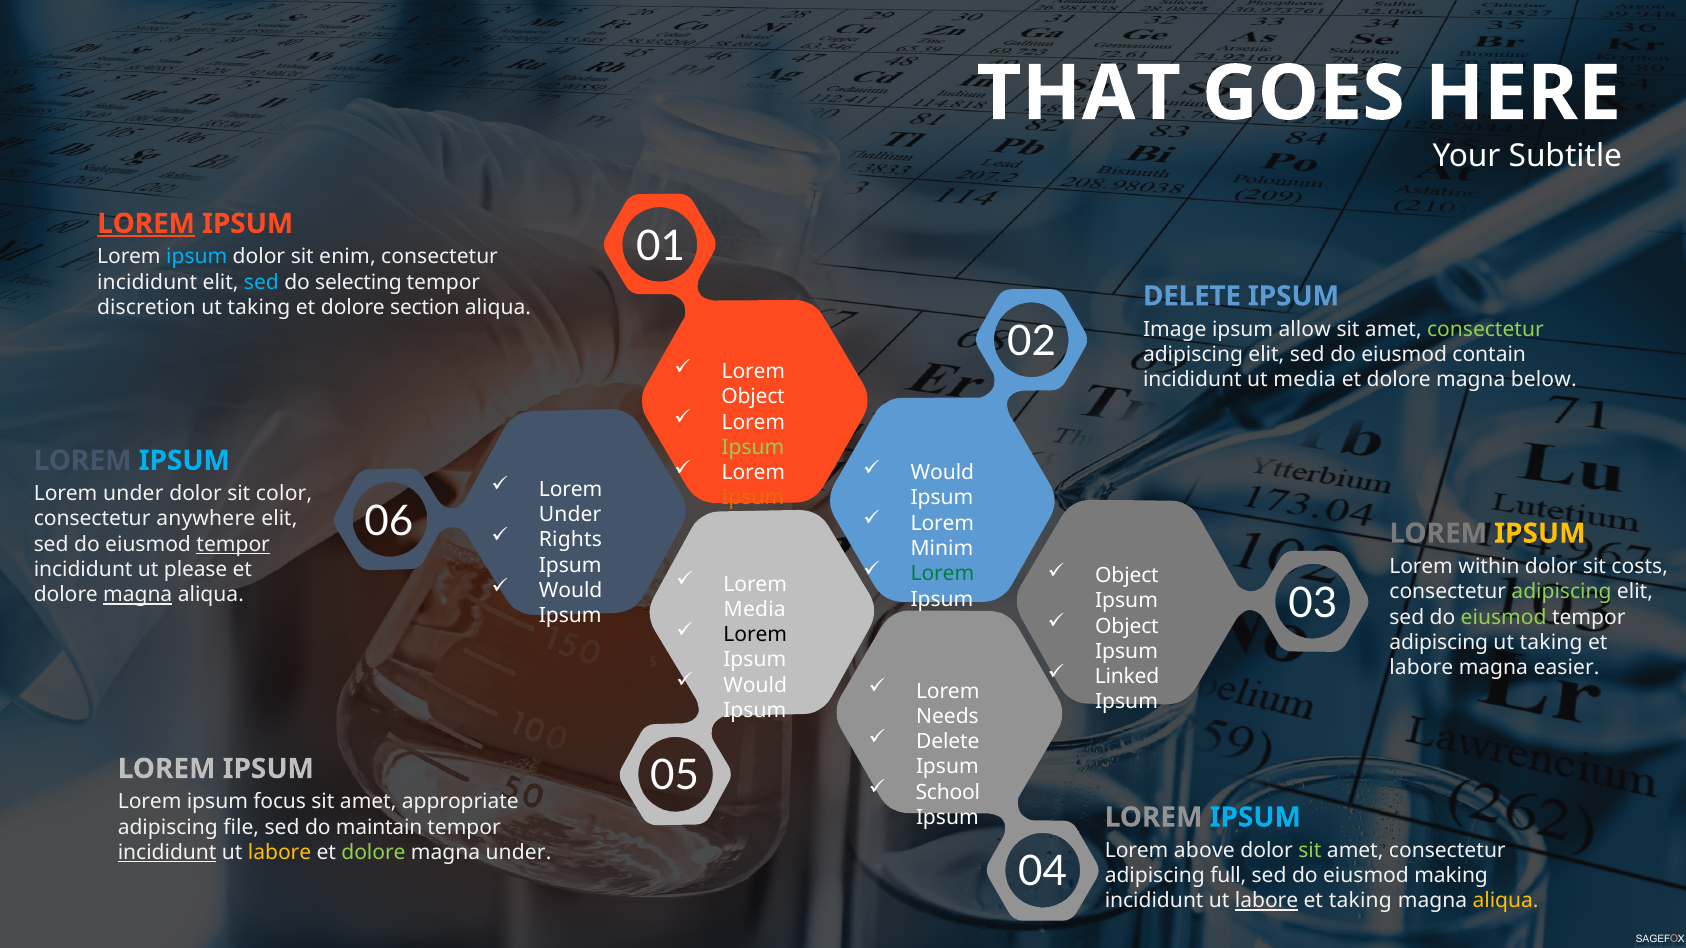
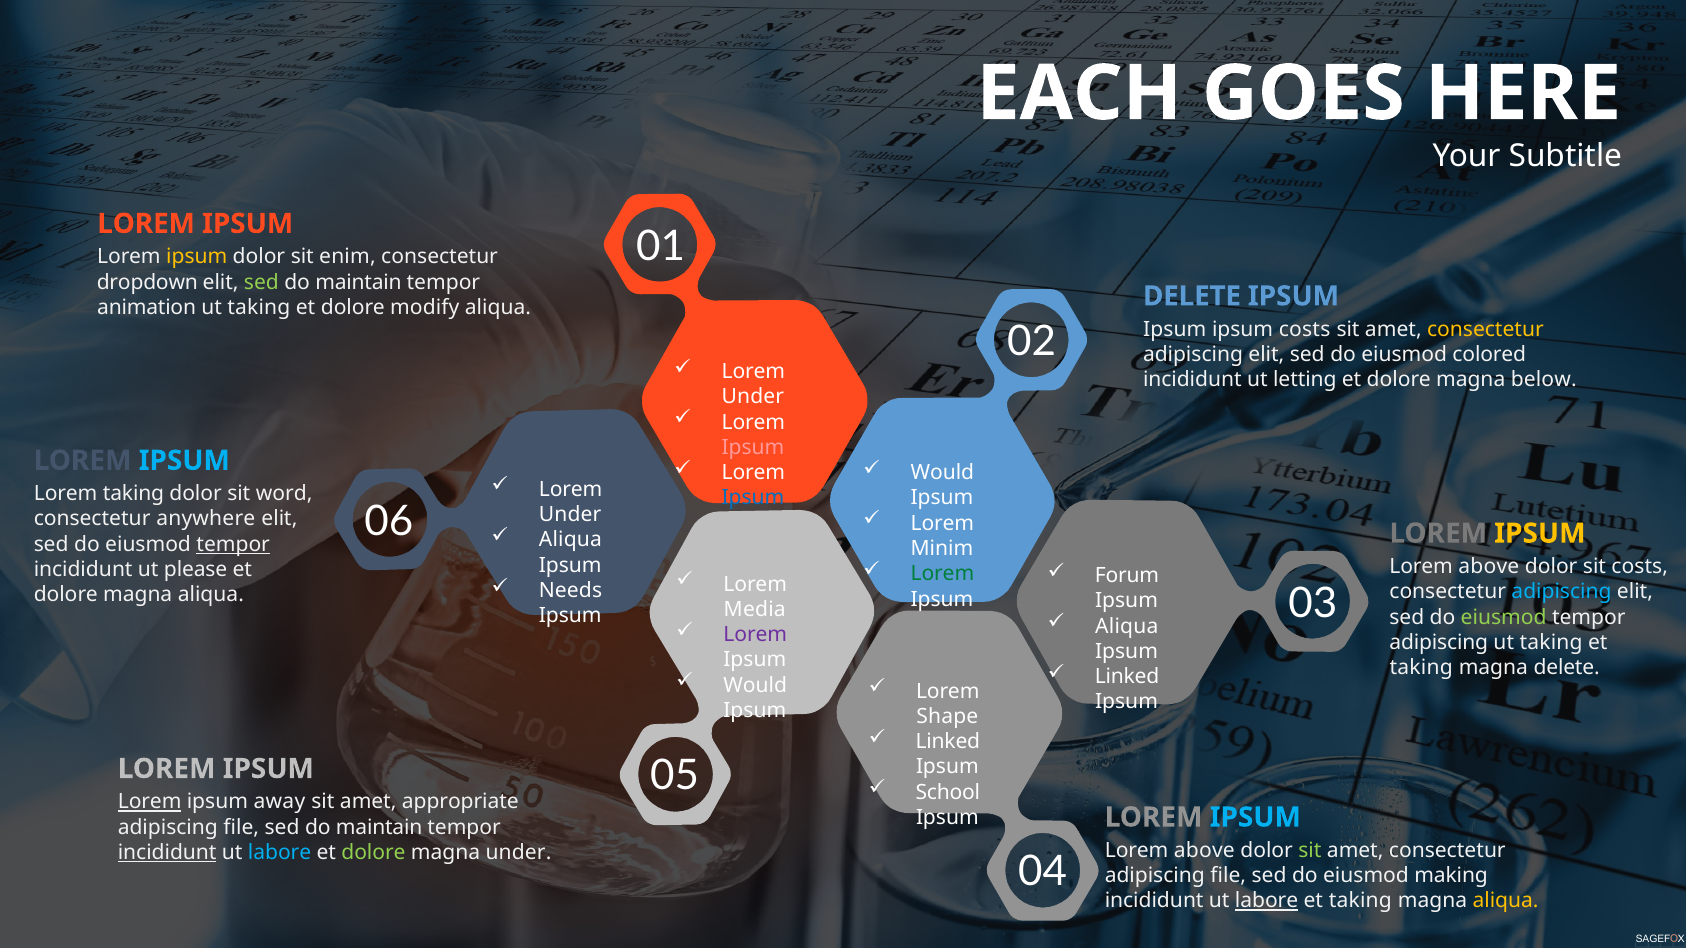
THAT: THAT -> EACH
LOREM at (146, 224) underline: present -> none
ipsum at (197, 257) colour: light blue -> yellow
incididunt at (147, 282): incididunt -> dropdown
sed at (261, 282) colour: light blue -> light green
selecting at (358, 282): selecting -> maintain
discretion: discretion -> animation
section: section -> modify
Image at (1175, 329): Image -> Ipsum
ipsum allow: allow -> costs
consectetur at (1485, 329) colour: light green -> yellow
contain: contain -> colored
ut media: media -> letting
Object at (753, 397): Object -> Under
Ipsum at (753, 448) colour: light green -> pink
under at (133, 494): under -> taking
color: color -> word
Ipsum at (753, 498) colour: orange -> blue
Rights at (570, 540): Rights -> Aliqua
within at (1489, 567): within -> above
Object at (1127, 576): Object -> Forum
Would at (571, 591): Would -> Needs
adipiscing at (1561, 592) colour: light green -> light blue
magna at (138, 595) underline: present -> none
Object at (1127, 626): Object -> Aliqua
Lorem at (755, 635) colour: black -> purple
labore at (1421, 668): labore -> taking
magna easier: easier -> delete
Needs: Needs -> Shape
Delete at (948, 742): Delete -> Linked
Lorem at (150, 802) underline: none -> present
focus: focus -> away
labore at (280, 853) colour: yellow -> light blue
full at (1228, 876): full -> file
